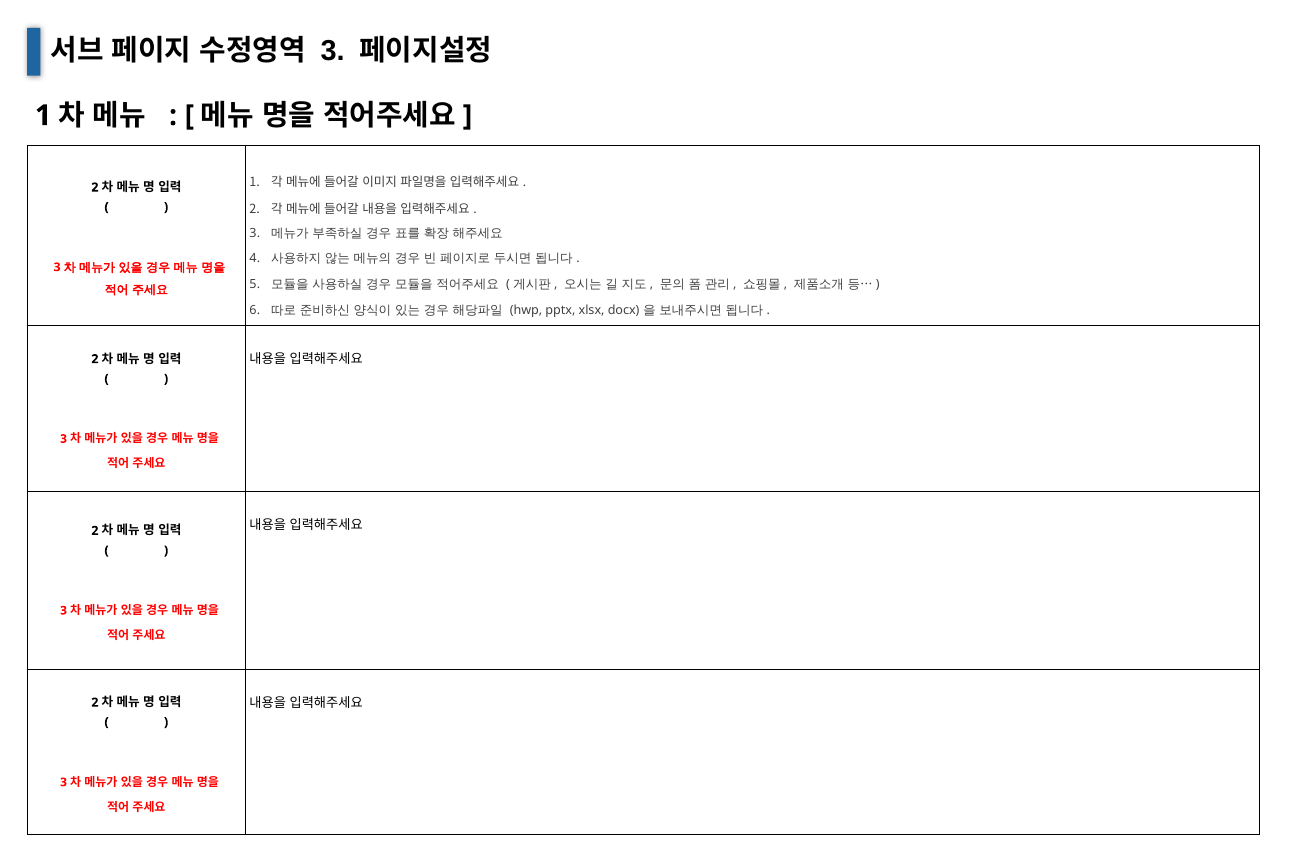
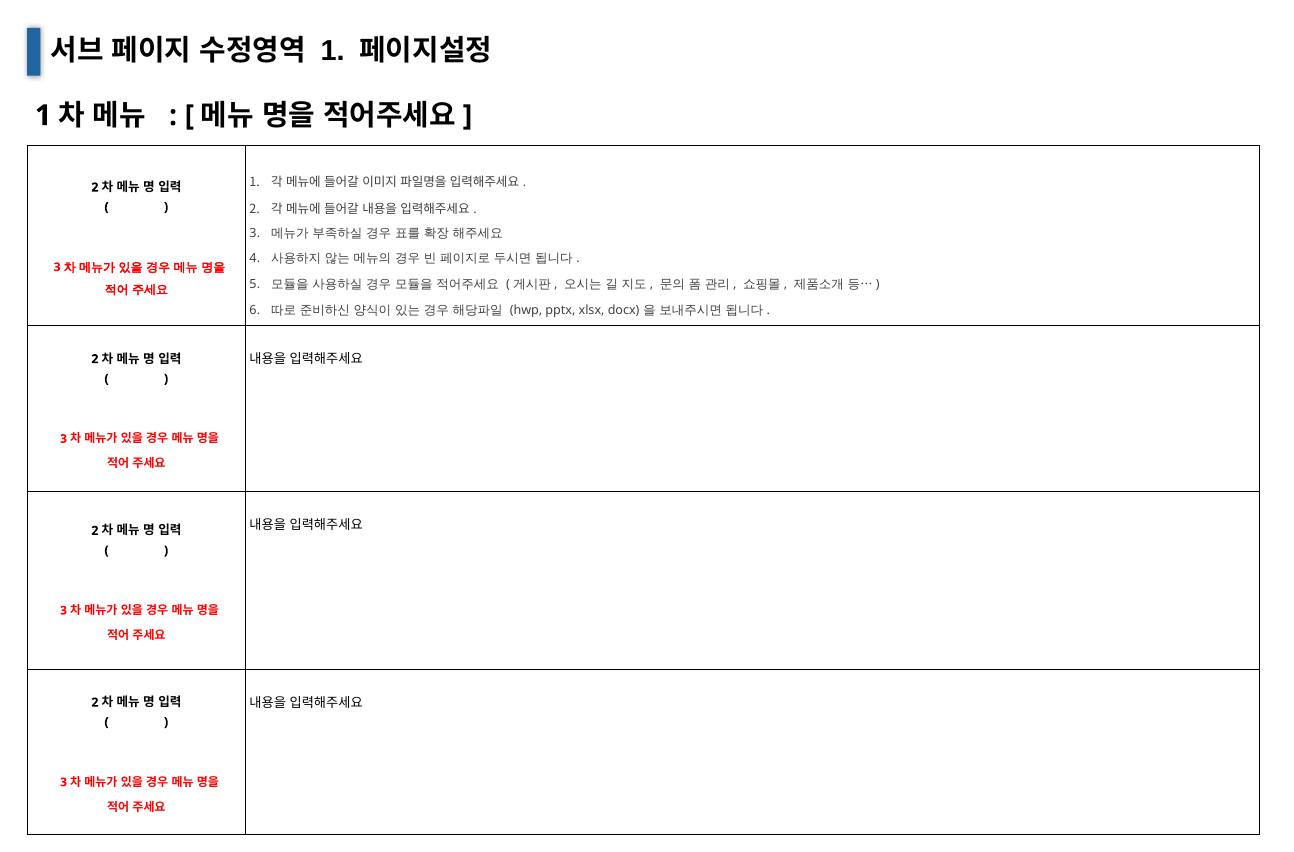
3 at (333, 51): 3 -> 1
